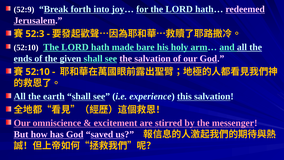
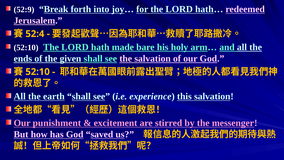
52:3: 52:3 -> 52:4
omniscience: omniscience -> punishment
